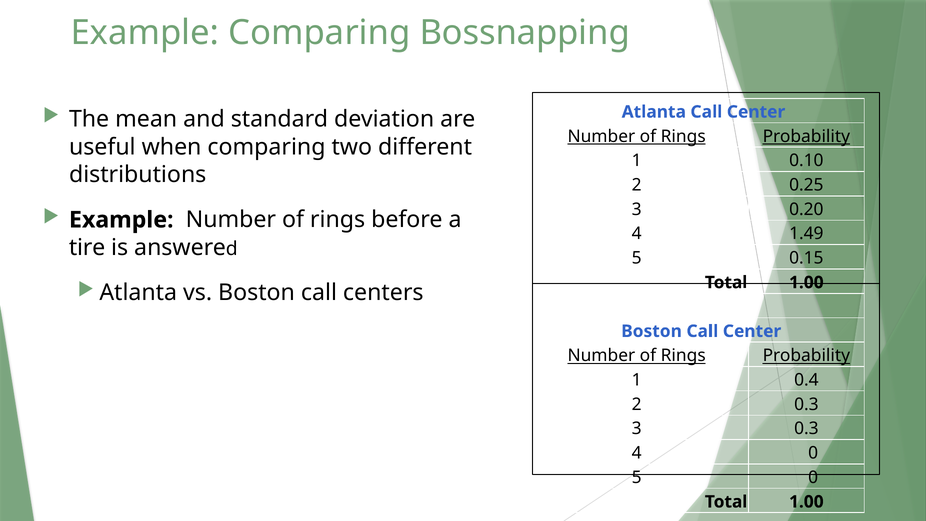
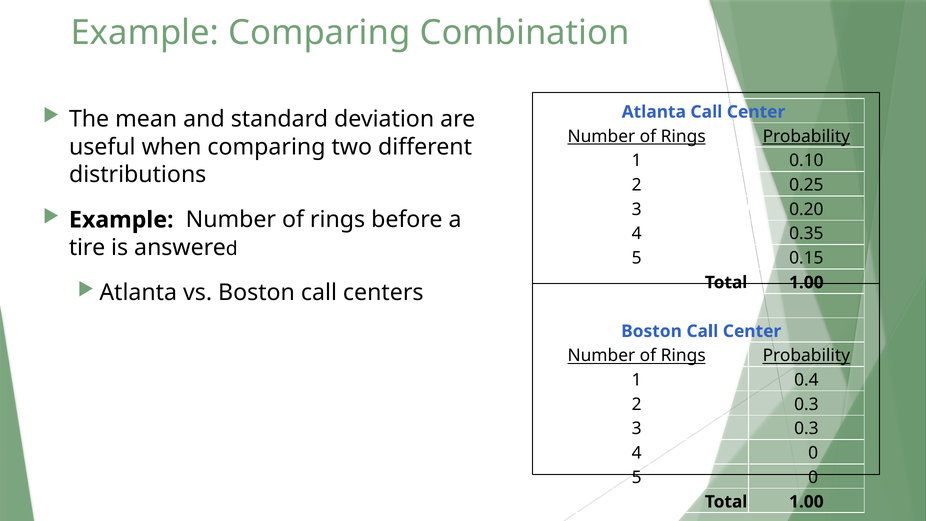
Bossnapping: Bossnapping -> Combination
1.49: 1.49 -> 0.35
